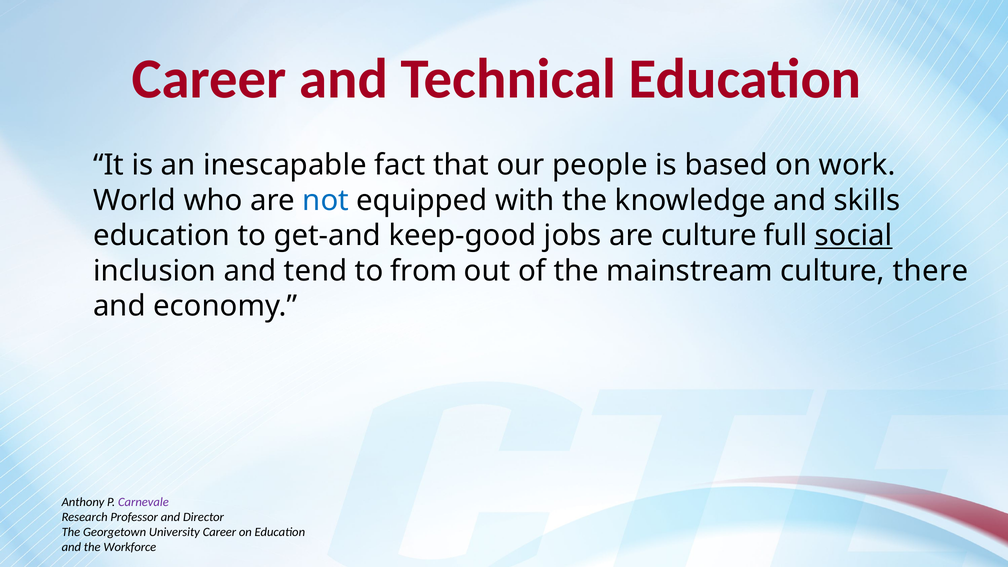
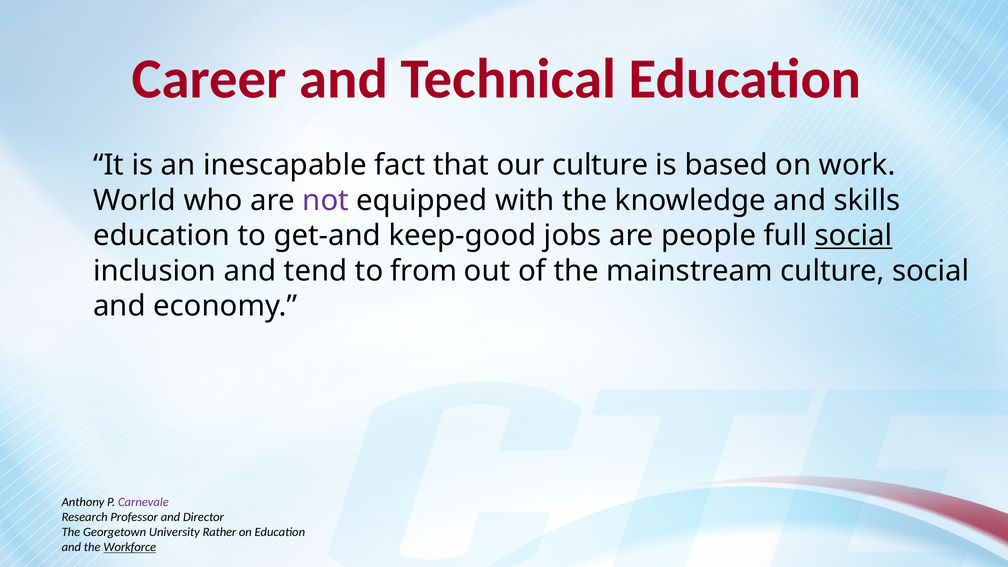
our people: people -> culture
not colour: blue -> purple
are culture: culture -> people
culture there: there -> social
University Career: Career -> Rather
Workforce underline: none -> present
